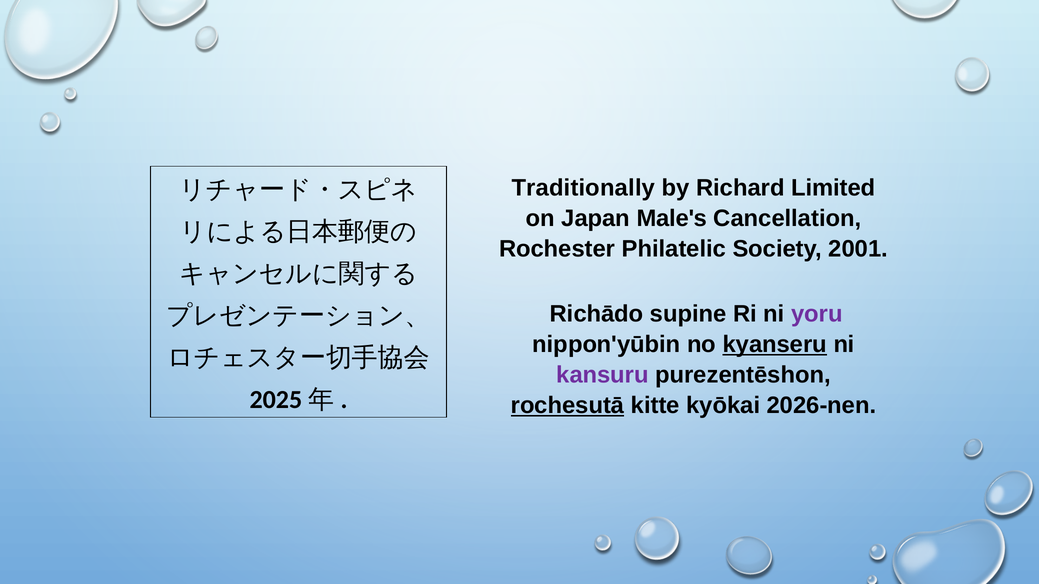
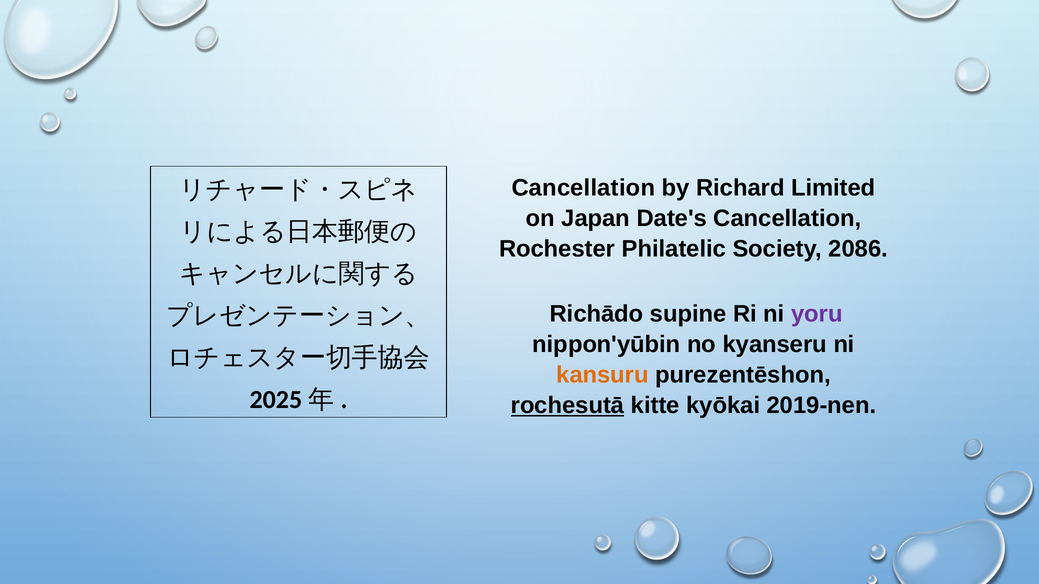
Traditionally at (583, 188): Traditionally -> Cancellation
Male's: Male's -> Date's
2001: 2001 -> 2086
kyanseru underline: present -> none
kansuru colour: purple -> orange
2026-nen: 2026-nen -> 2019-nen
